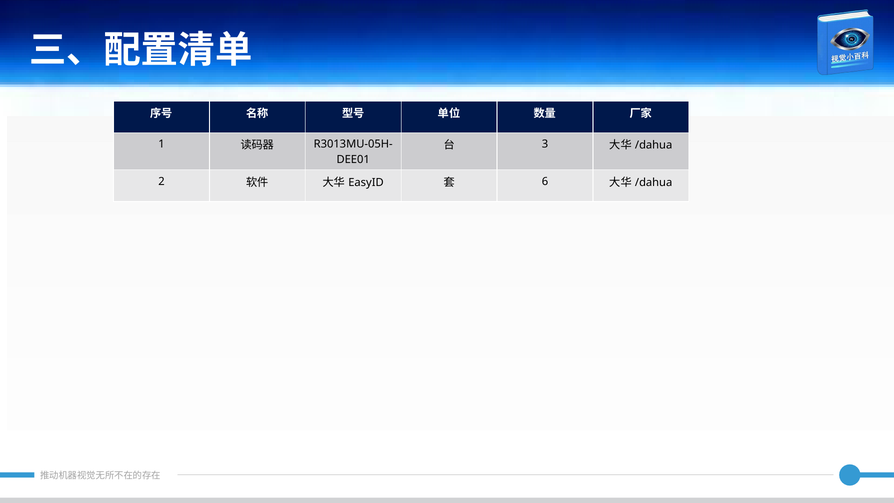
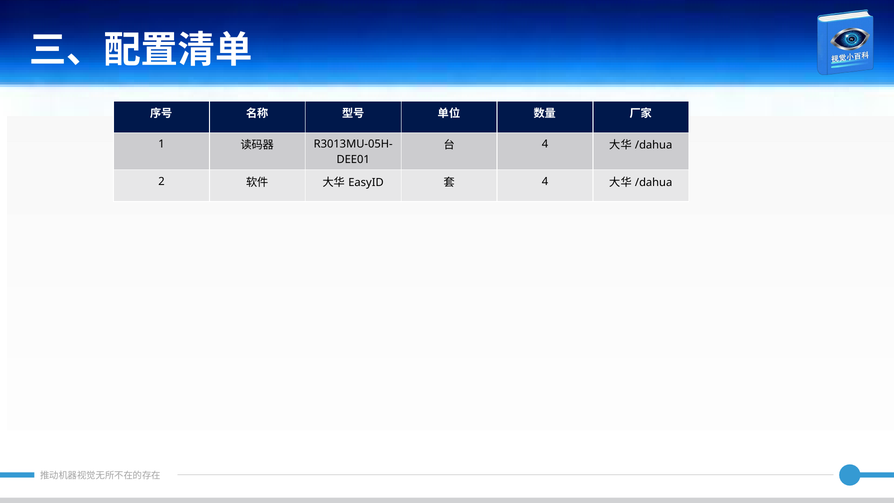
3 at (545, 144): 3 -> 4
6 at (545, 181): 6 -> 4
